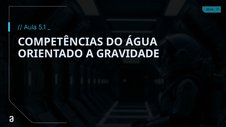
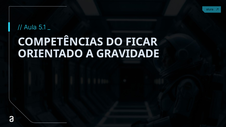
ÁGUA: ÁGUA -> FICAR
